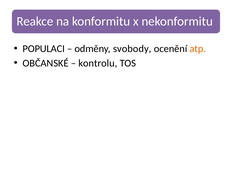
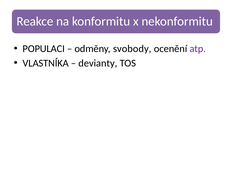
atp colour: orange -> purple
OBČANSKÉ: OBČANSKÉ -> VLASTNÍKA
kontrolu: kontrolu -> devianty
